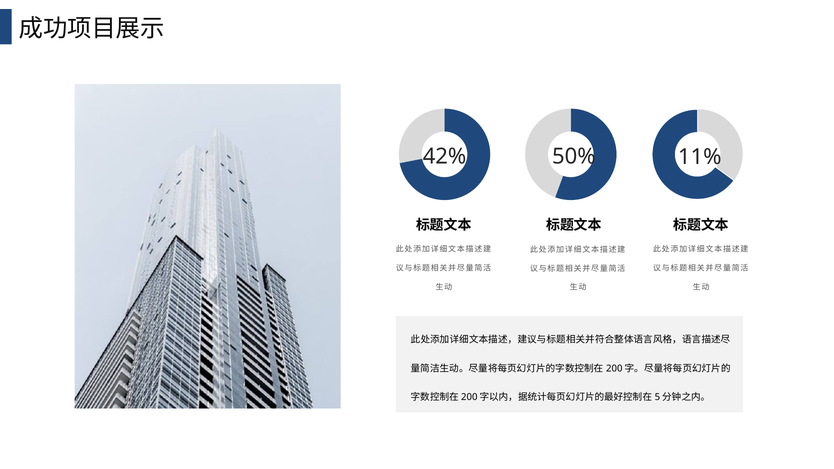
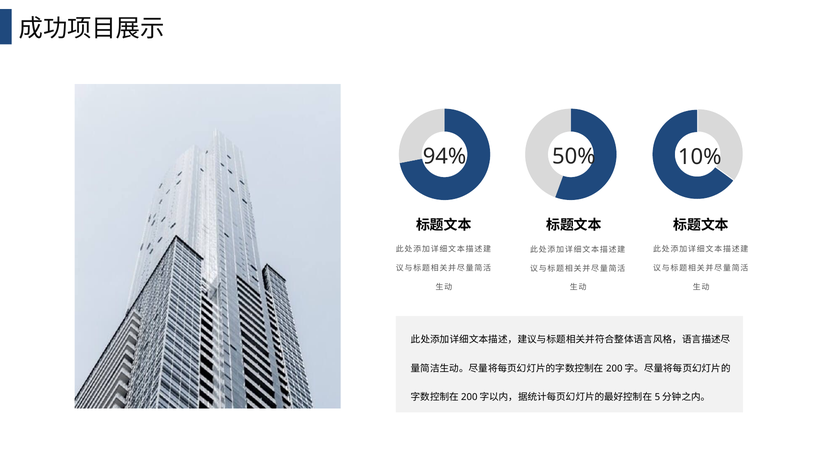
42%: 42% -> 94%
11%: 11% -> 10%
